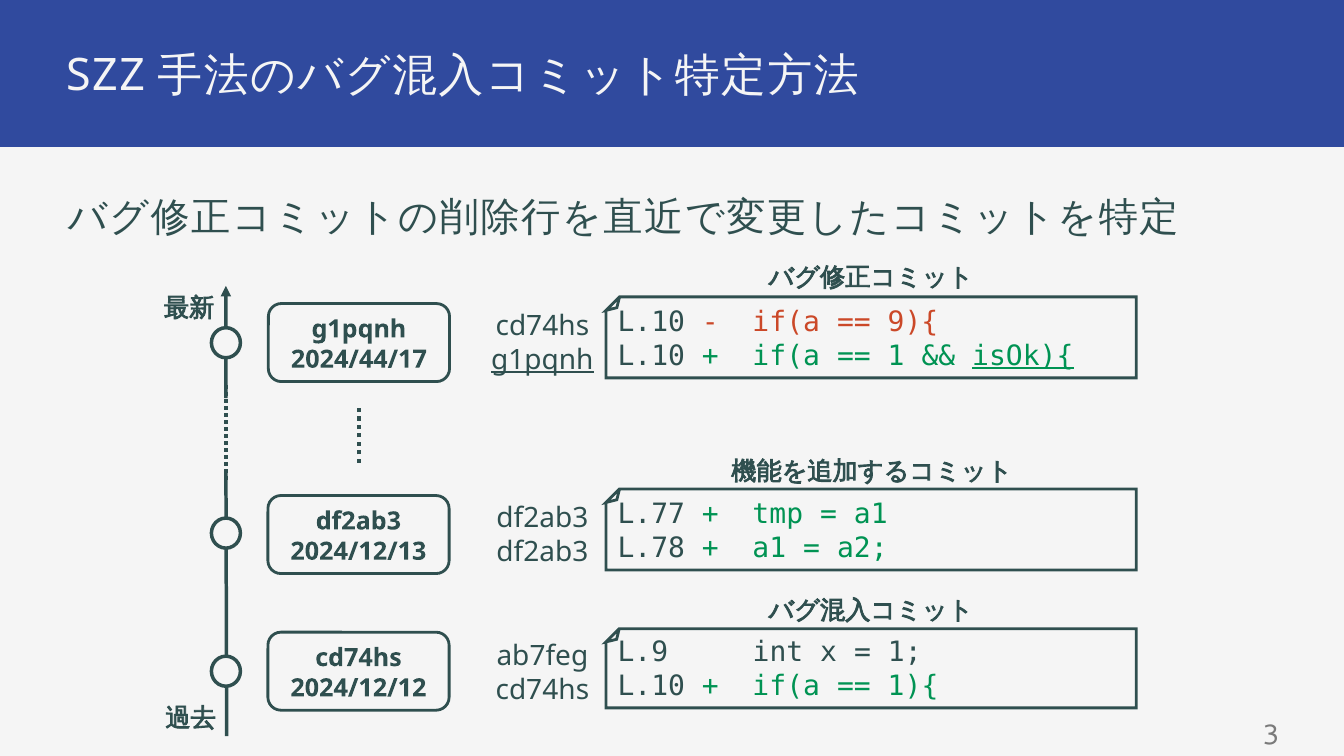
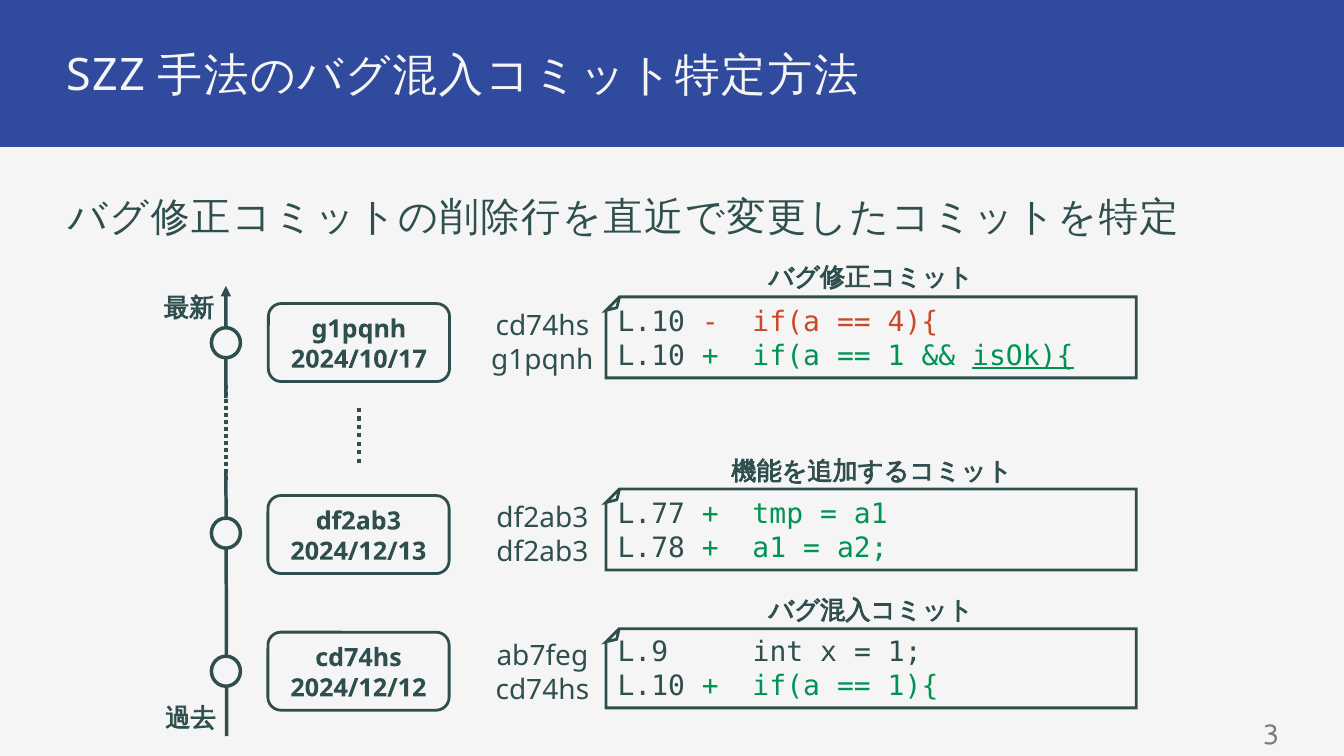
9){: 9){ -> 4){
g1pqnh at (542, 360) underline: present -> none
2024/44/17: 2024/44/17 -> 2024/10/17
